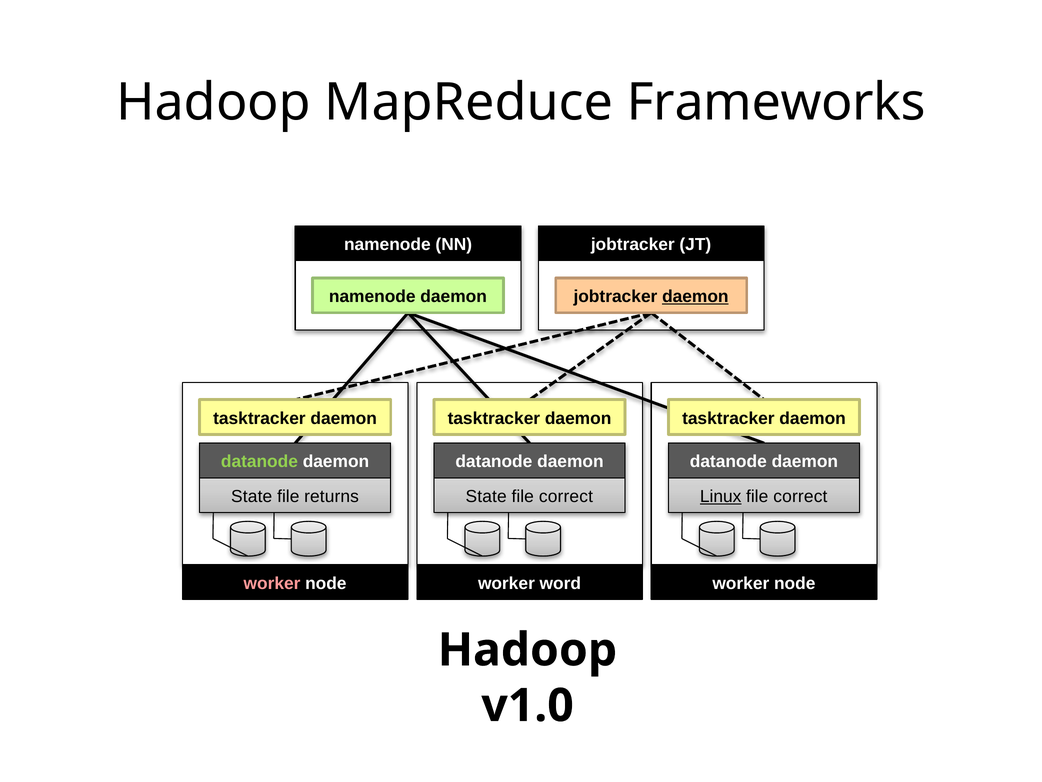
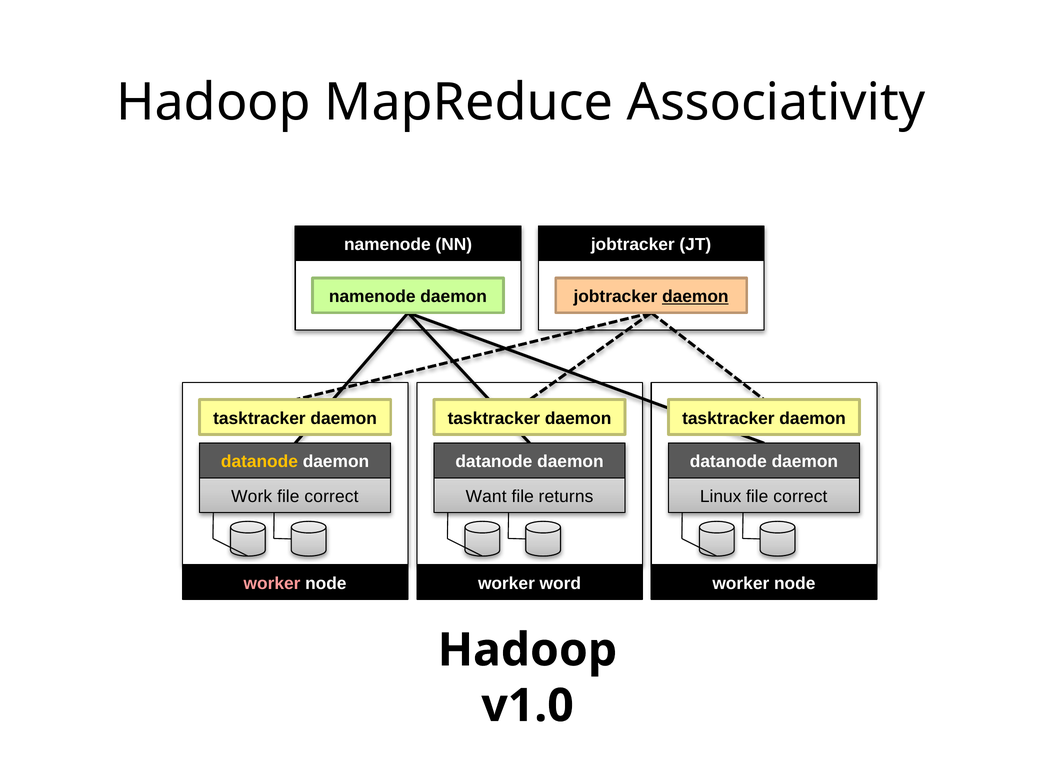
Frameworks: Frameworks -> Associativity
datanode at (259, 461) colour: light green -> yellow
State at (252, 496): State -> Work
returns at (332, 496): returns -> correct
State at (486, 496): State -> Want
correct at (566, 496): correct -> returns
Linux underline: present -> none
